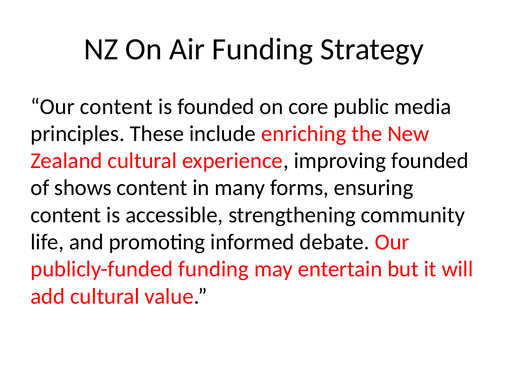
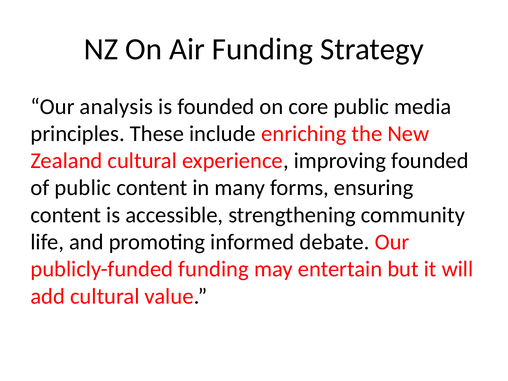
Our content: content -> analysis
of shows: shows -> public
